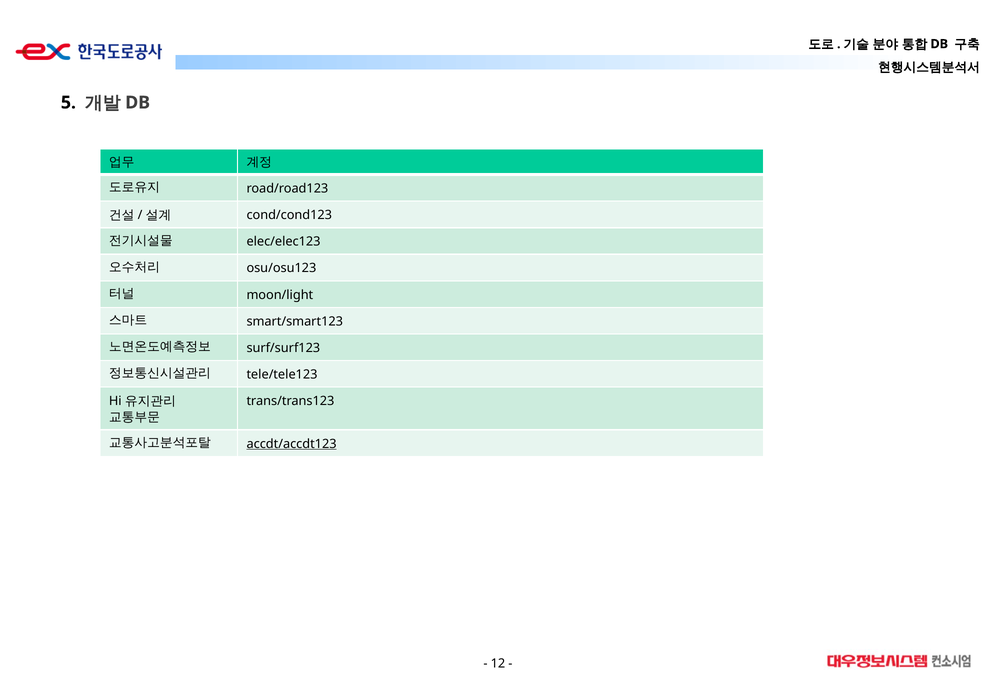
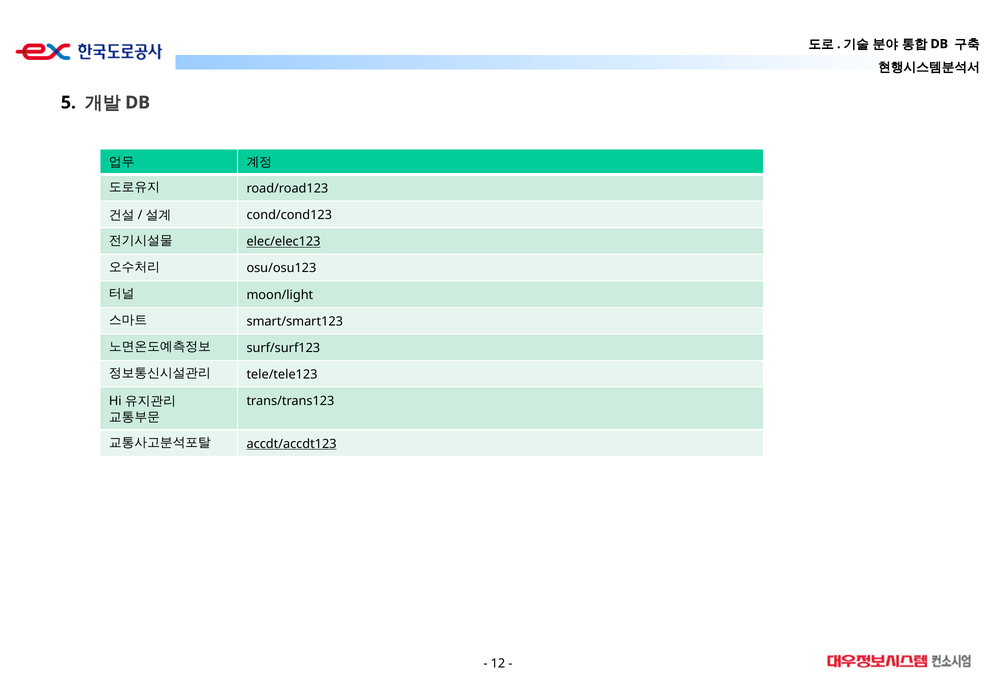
elec/elec123 underline: none -> present
